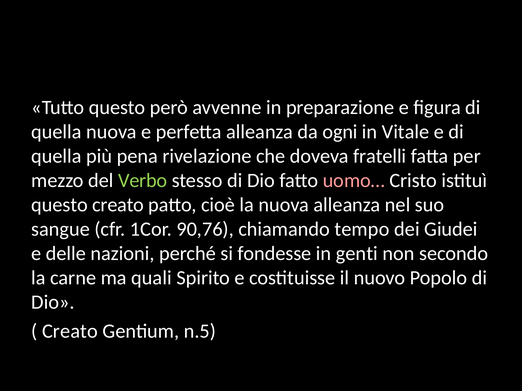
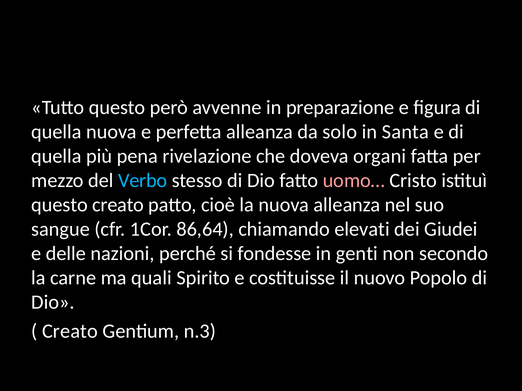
ogni: ogni -> solo
Vitale: Vitale -> Santa
fratelli: fratelli -> organi
Verbo colour: light green -> light blue
90,76: 90,76 -> 86,64
tempo: tempo -> elevati
n.5: n.5 -> n.3
